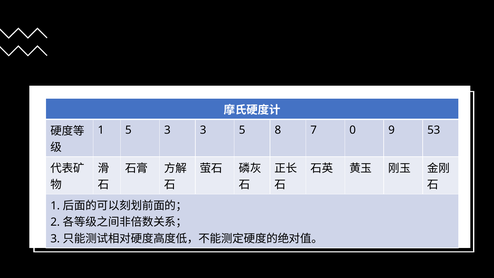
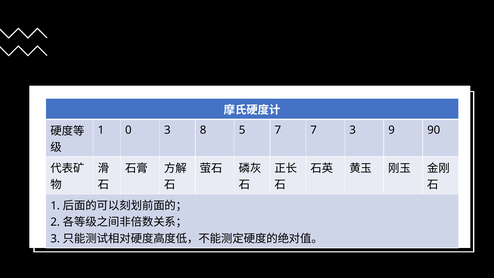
1 5: 5 -> 0
3 3: 3 -> 8
5 8: 8 -> 7
7 0: 0 -> 3
53: 53 -> 90
